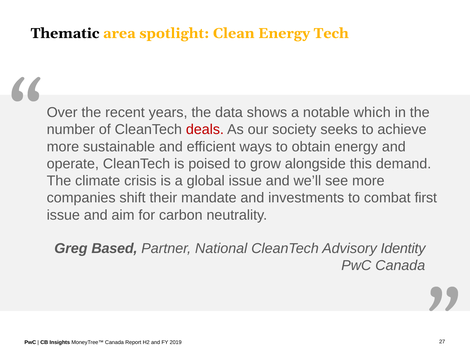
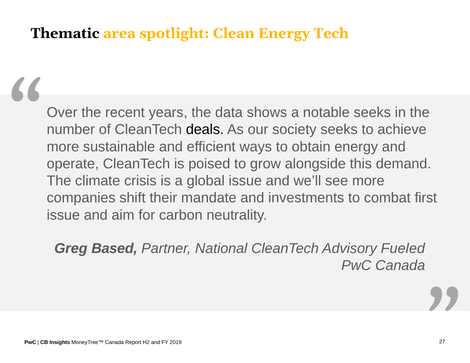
notable which: which -> seeks
deals colour: red -> black
Identity: Identity -> Fueled
